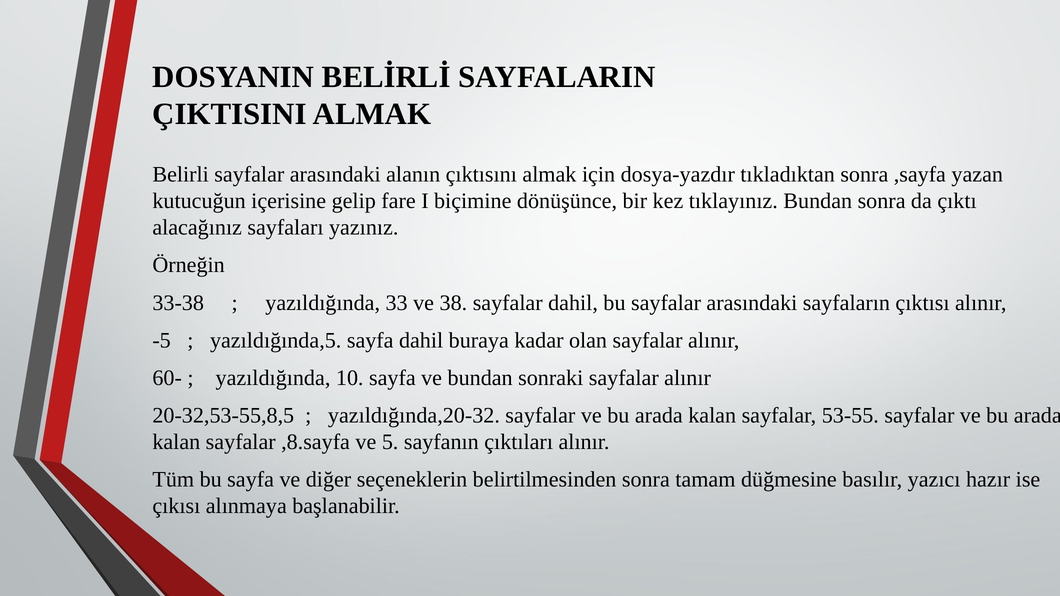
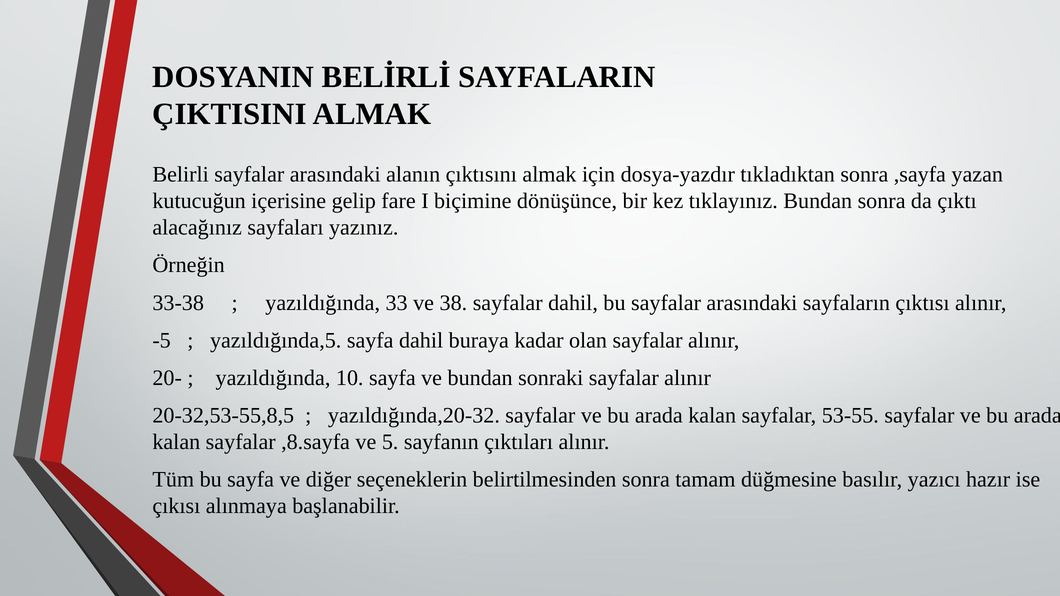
60-: 60- -> 20-
